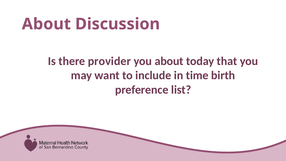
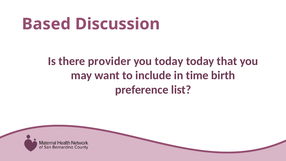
About at (46, 24): About -> Based
you about: about -> today
